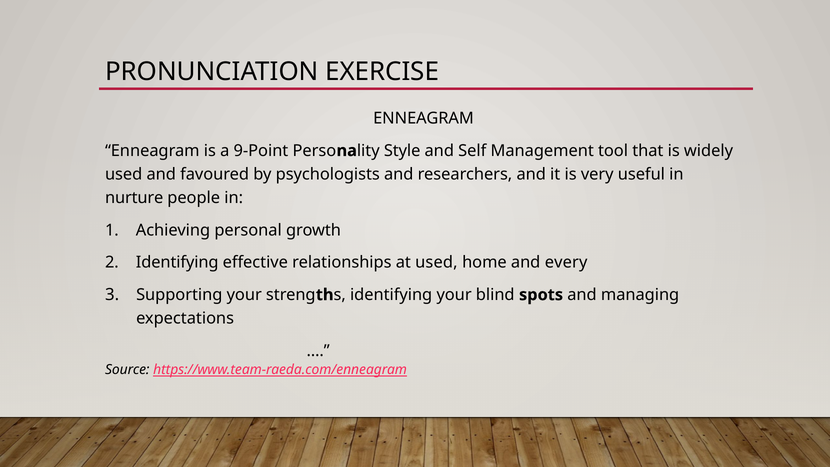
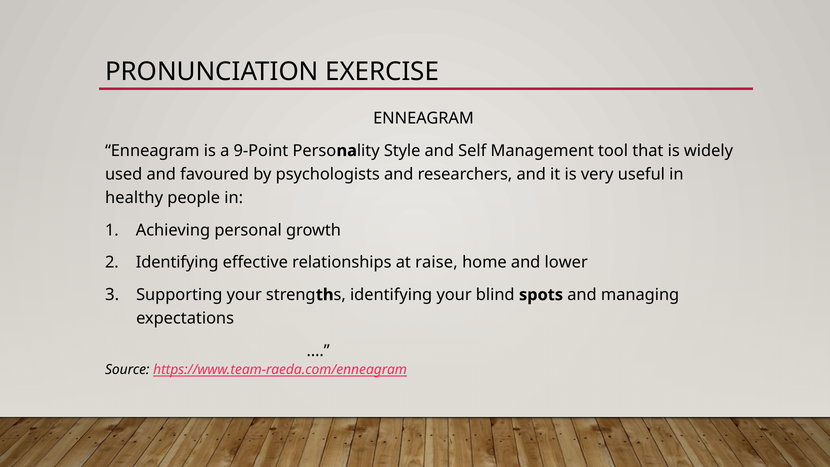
nurture: nurture -> healthy
at used: used -> raise
every: every -> lower
